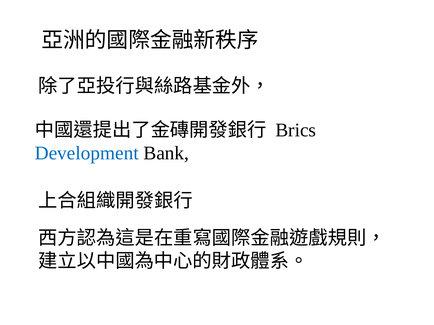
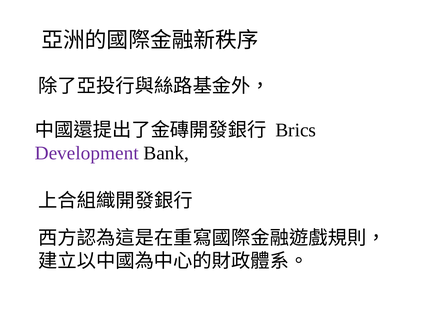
Development colour: blue -> purple
